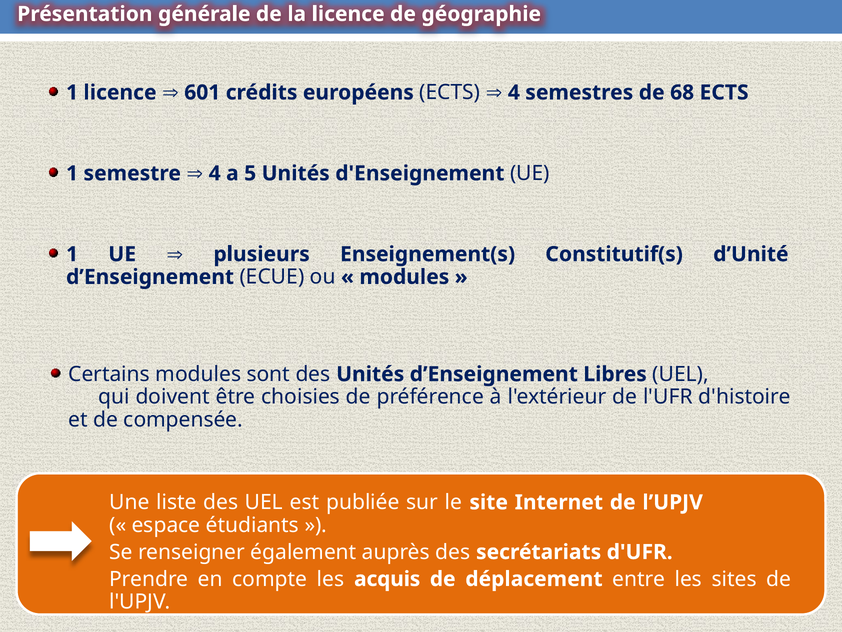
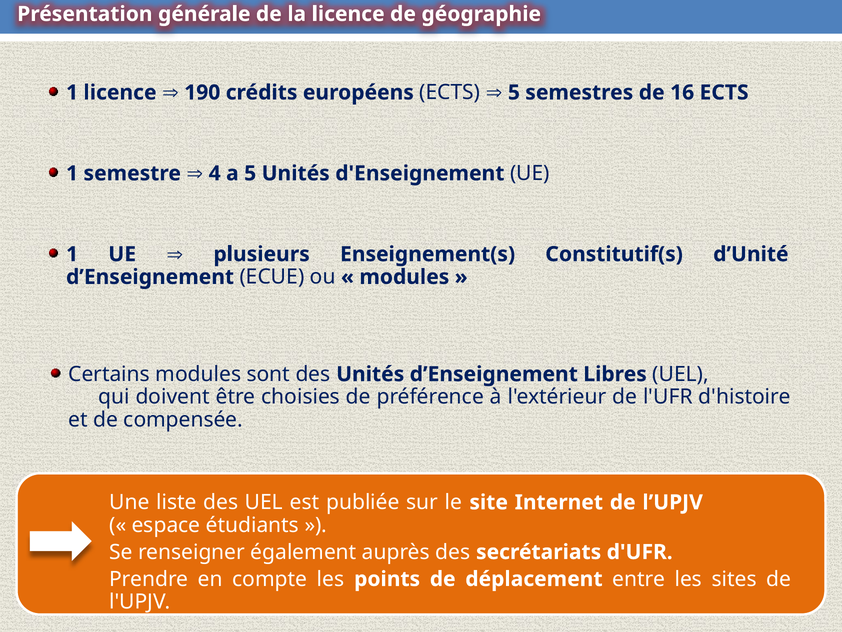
601: 601 -> 190
4 at (514, 92): 4 -> 5
68: 68 -> 16
acquis: acquis -> points
